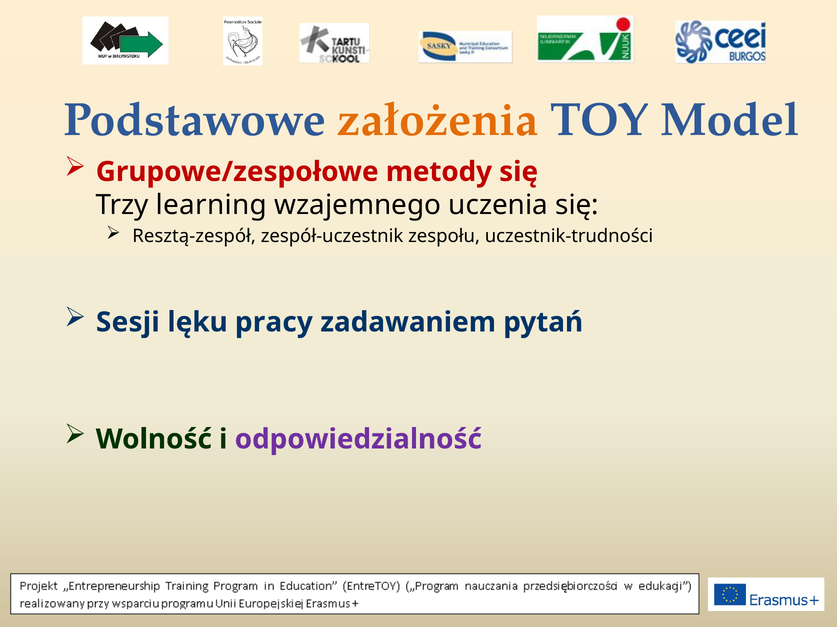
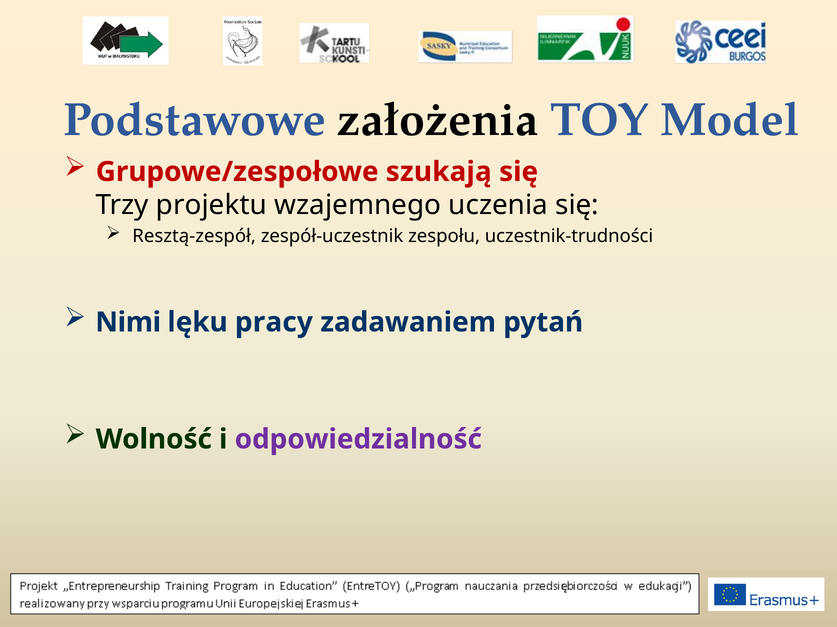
założenia colour: orange -> black
metody: metody -> szukają
learning: learning -> projektu
Sesji: Sesji -> Nimi
